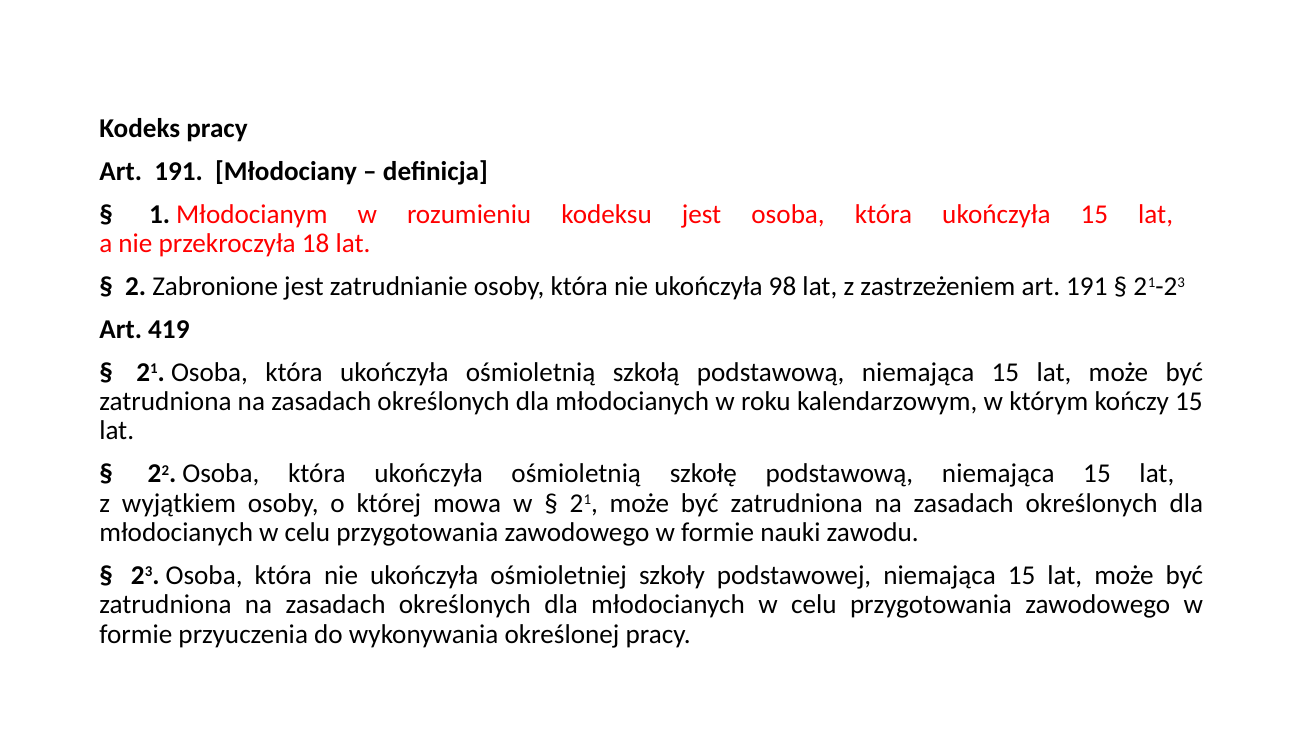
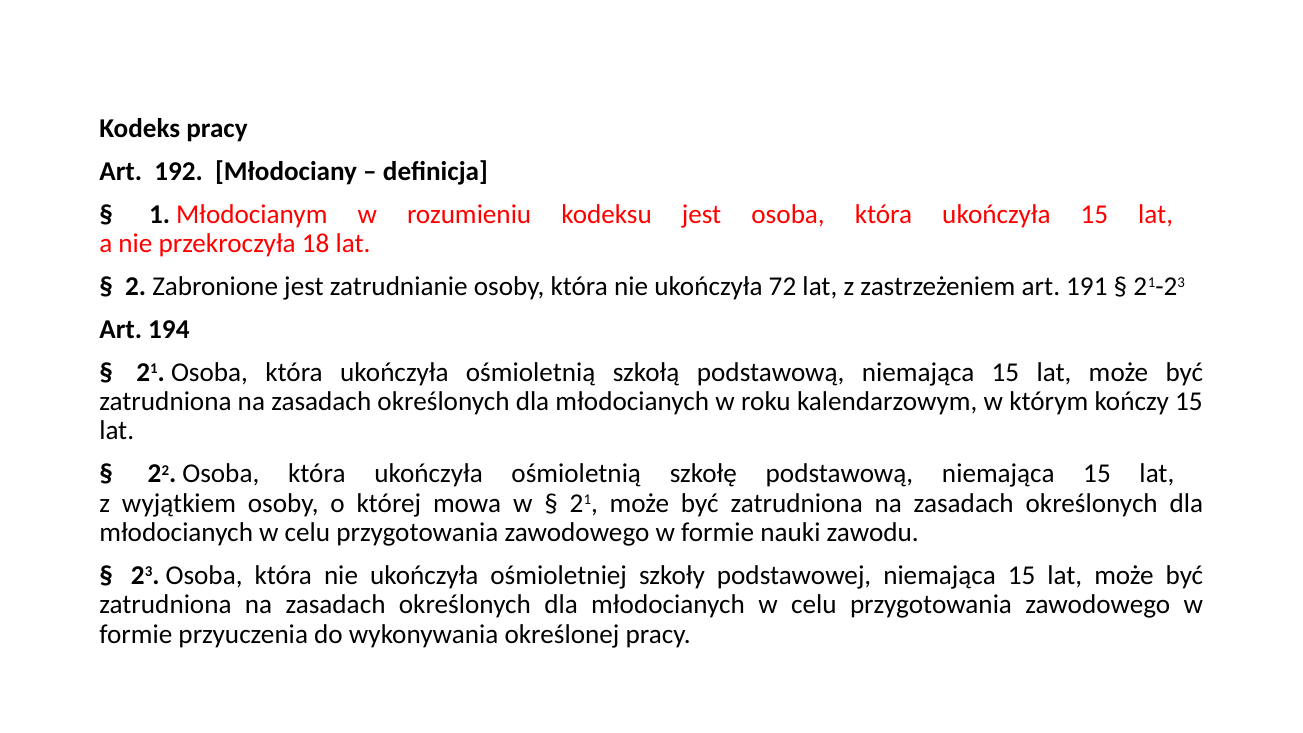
191 at (179, 171): 191 -> 192
98: 98 -> 72
419: 419 -> 194
